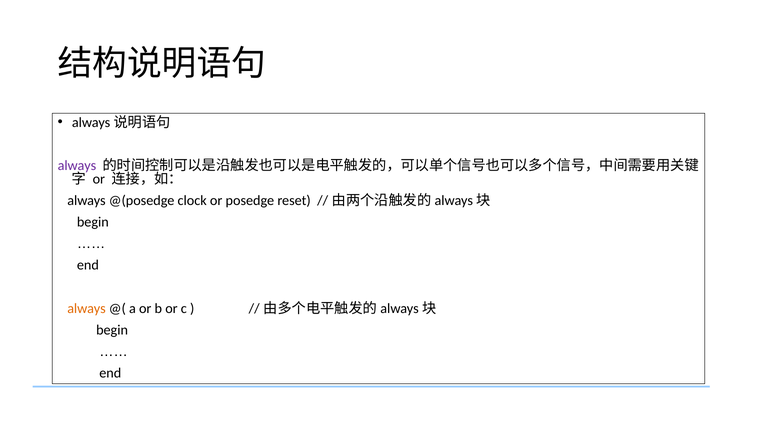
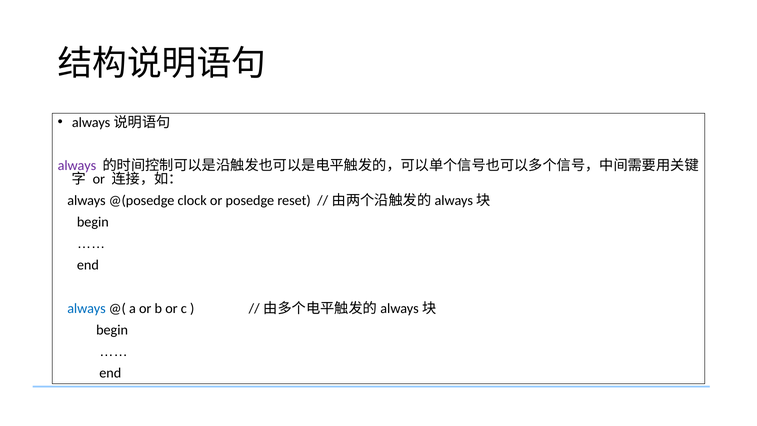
always at (87, 308) colour: orange -> blue
